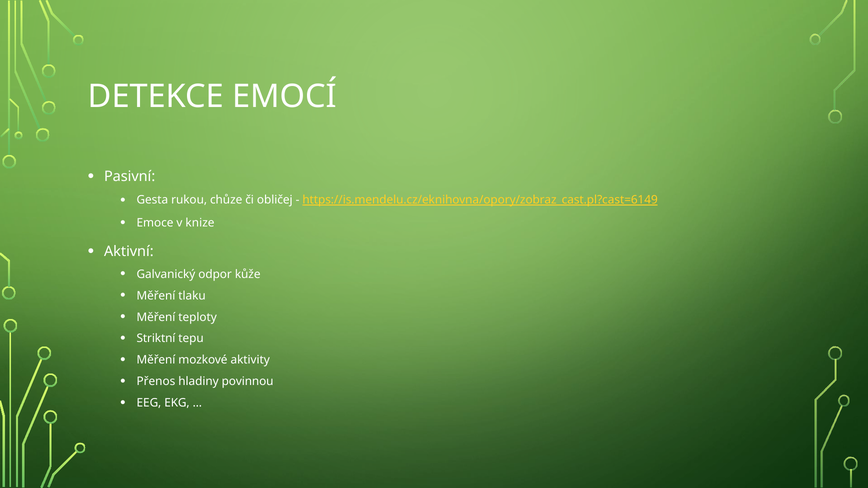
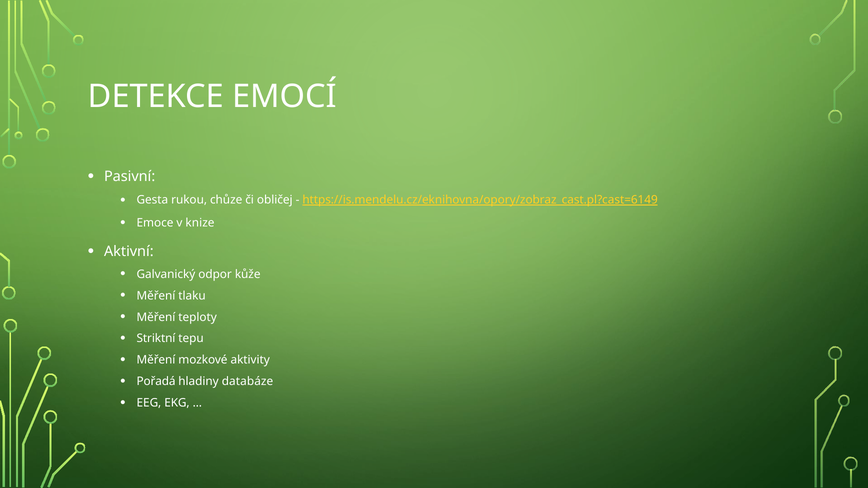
Přenos: Přenos -> Pořadá
povinnou: povinnou -> databáze
